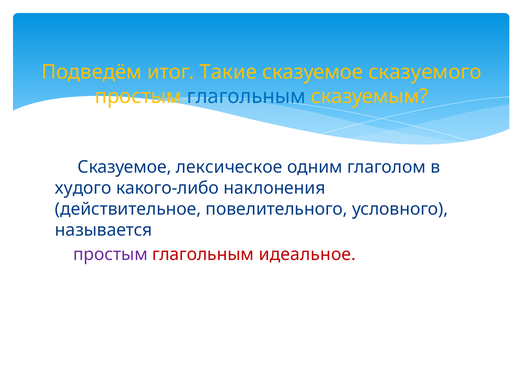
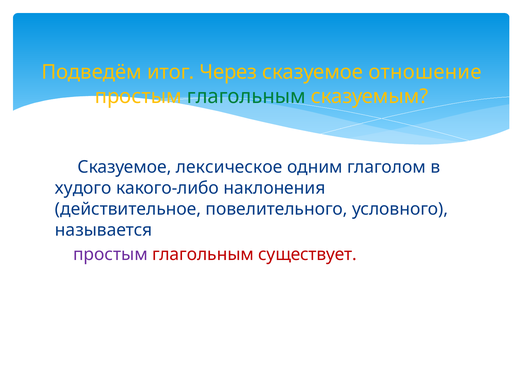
Такие: Такие -> Через
сказуемого: сказуемого -> отношение
глагольным at (246, 96) colour: blue -> green
идеальное: идеальное -> существует
